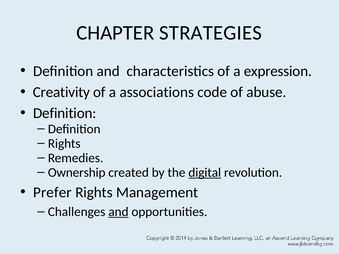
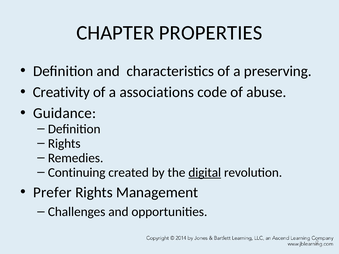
STRATEGIES: STRATEGIES -> PROPERTIES
expression: expression -> preserving
Definition at (65, 113): Definition -> Guidance
Ownership: Ownership -> Continuing
and at (118, 212) underline: present -> none
